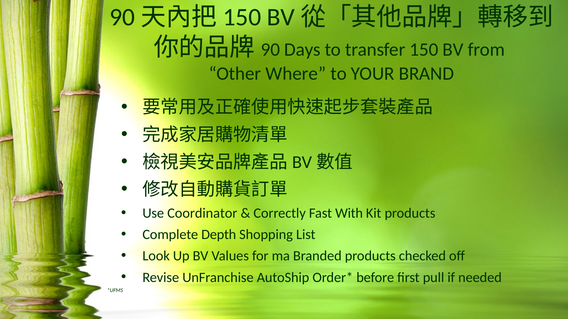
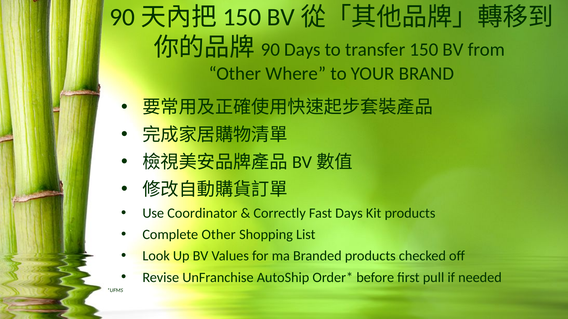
Fast With: With -> Days
Complete Depth: Depth -> Other
